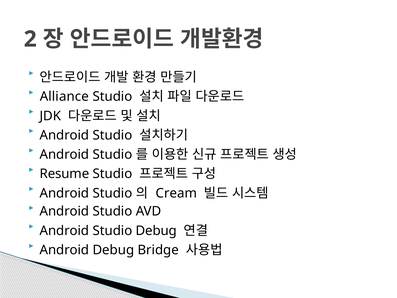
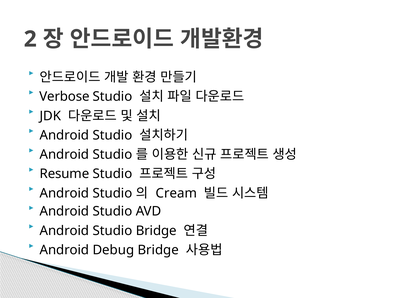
Alliance: Alliance -> Verbose
Studio Debug: Debug -> Bridge
